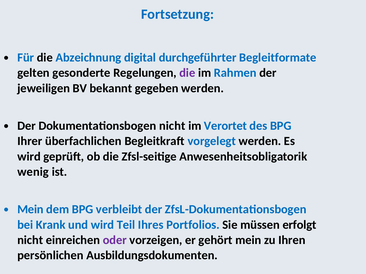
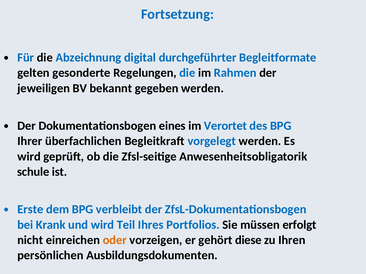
die at (187, 73) colour: purple -> blue
Dokumentationsbogen nicht: nicht -> eines
wenig: wenig -> schule
Mein at (30, 210): Mein -> Erste
oder colour: purple -> orange
gehört mein: mein -> diese
